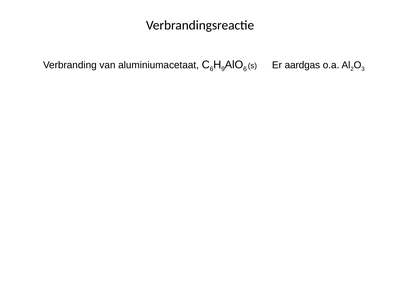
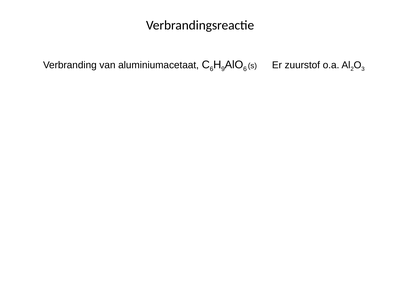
aardgas: aardgas -> zuurstof
